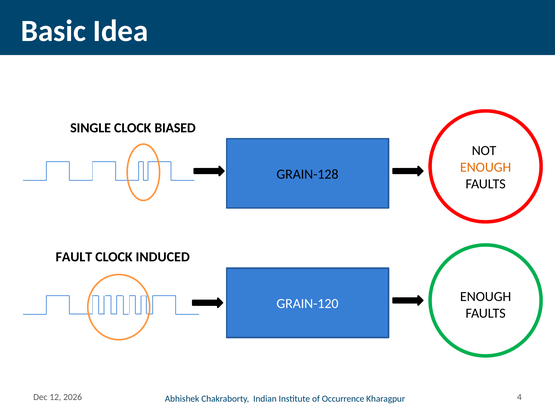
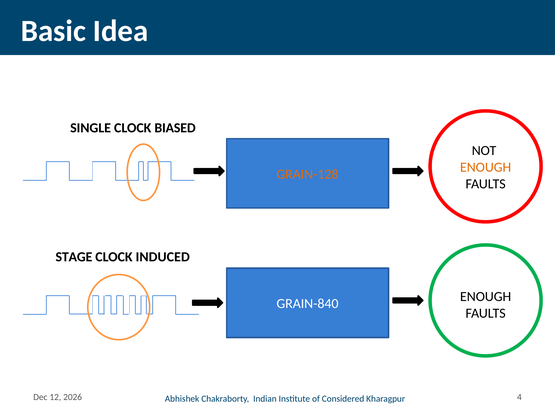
GRAIN-128 colour: black -> orange
FAULT: FAULT -> STAGE
GRAIN-120: GRAIN-120 -> GRAIN-840
Occurrence: Occurrence -> Considered
